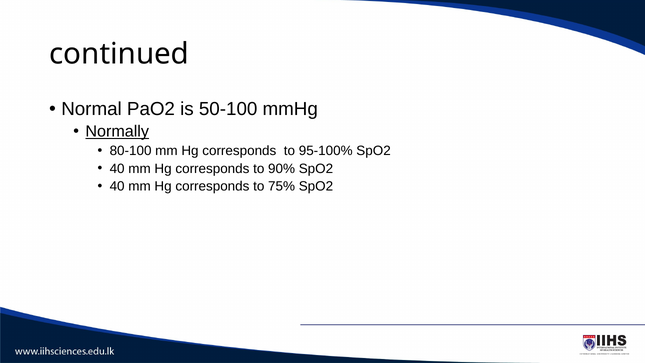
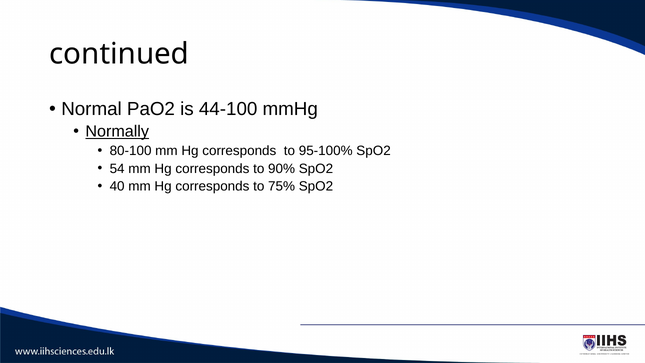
50-100: 50-100 -> 44-100
40 at (117, 168): 40 -> 54
